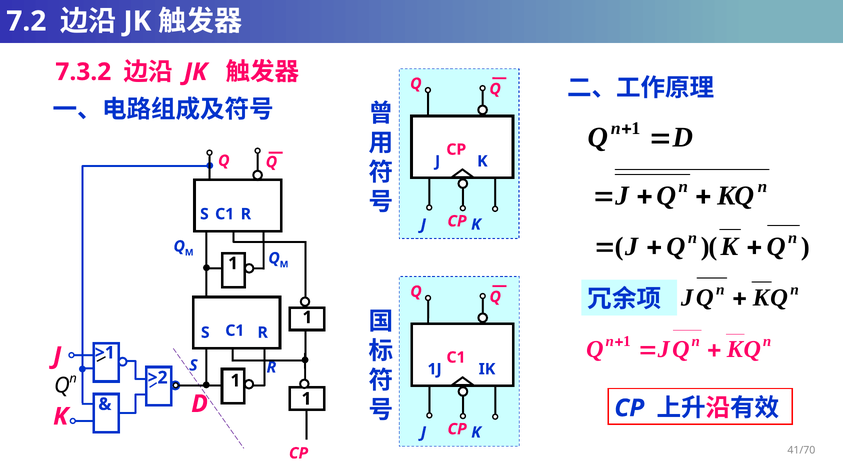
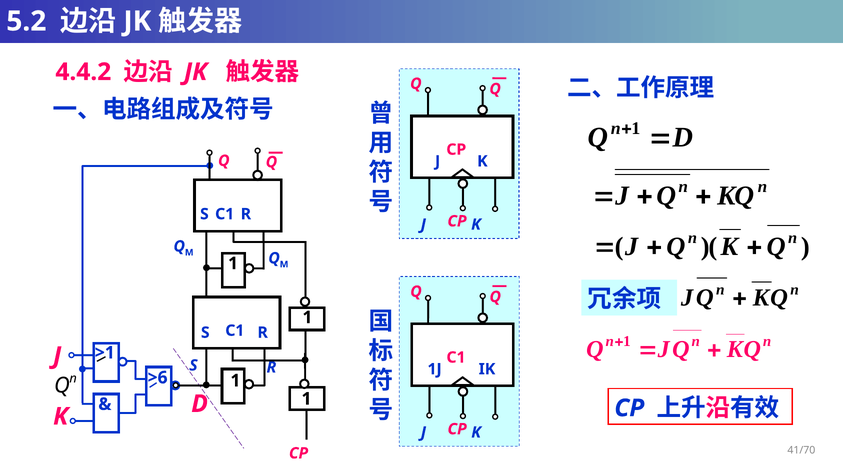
7.2: 7.2 -> 5.2
7.3.2: 7.3.2 -> 4.4.2
>2: >2 -> >6
